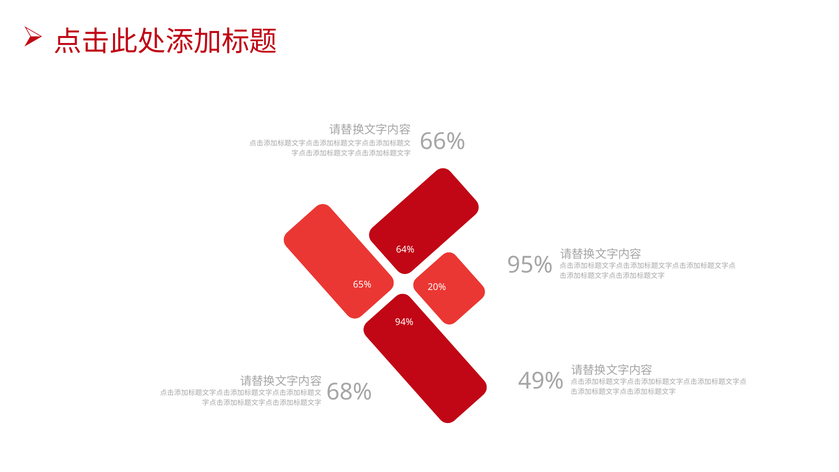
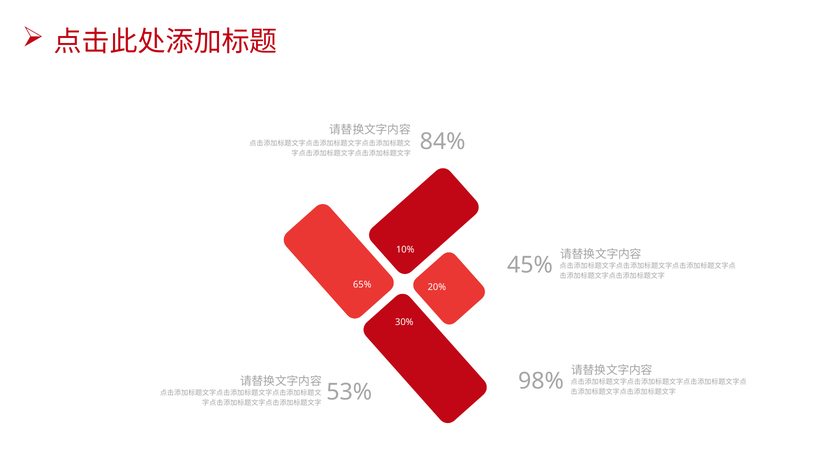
66%: 66% -> 84%
64%: 64% -> 10%
95%: 95% -> 45%
94%: 94% -> 30%
49%: 49% -> 98%
68%: 68% -> 53%
